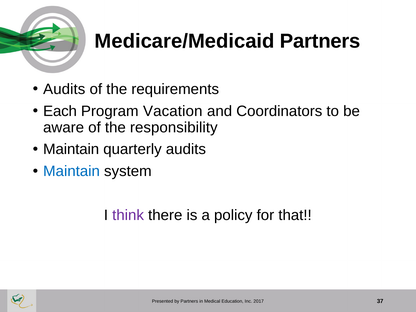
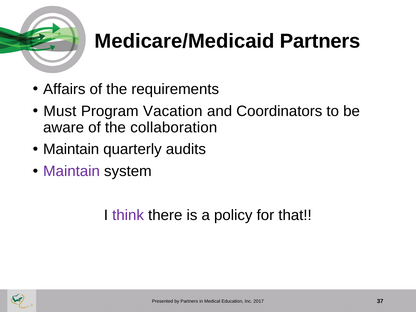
Audits at (64, 89): Audits -> Affairs
Each: Each -> Must
responsibility: responsibility -> collaboration
Maintain at (72, 171) colour: blue -> purple
